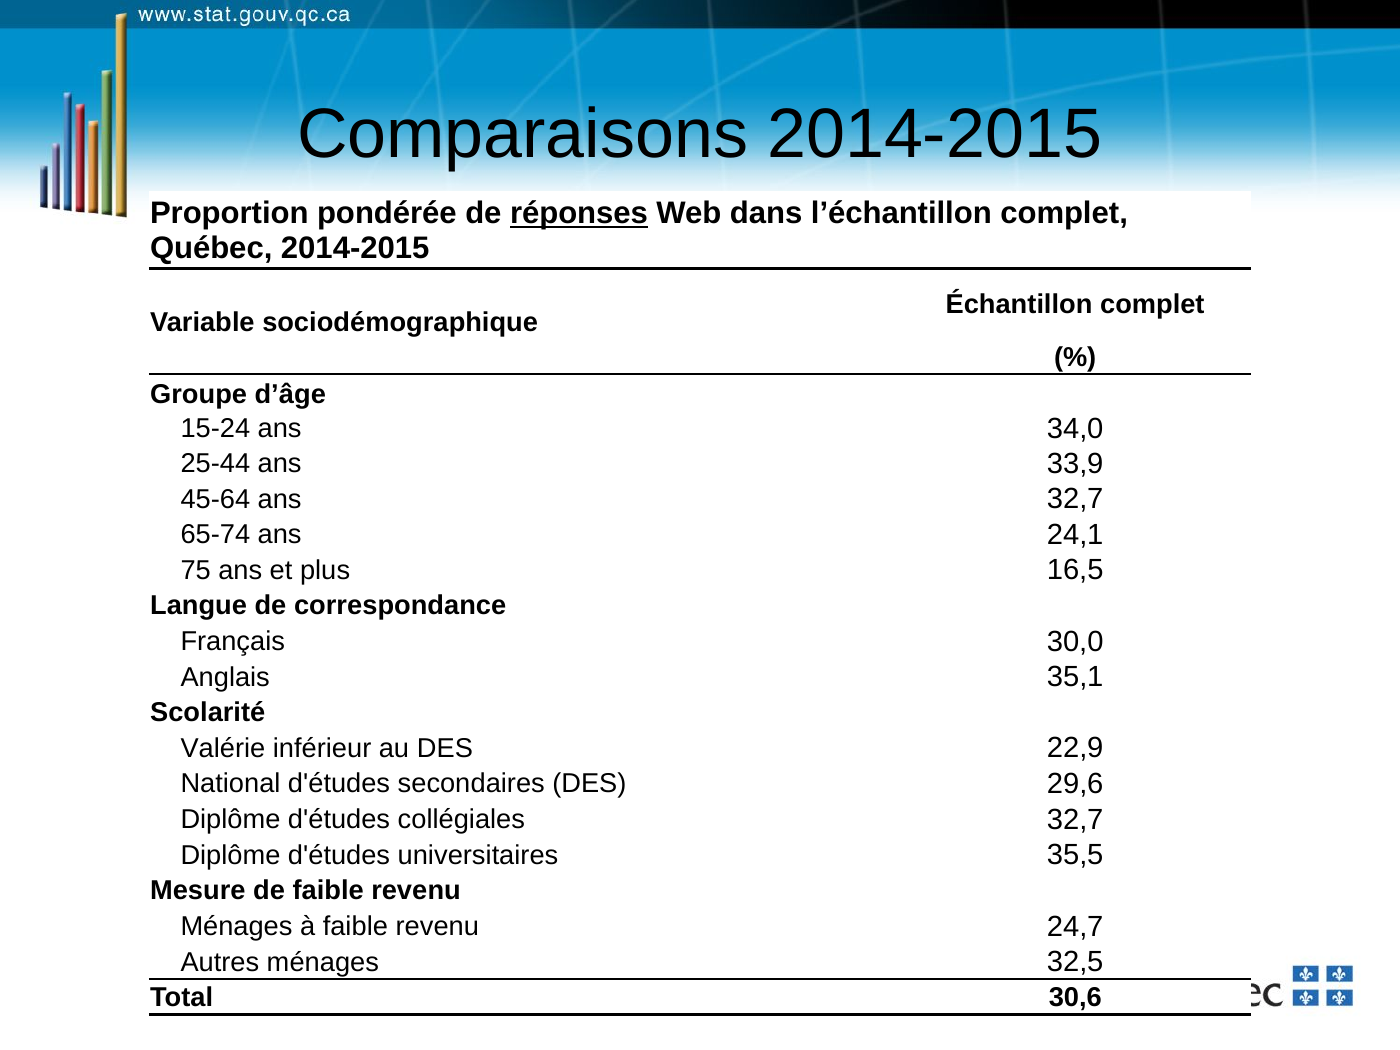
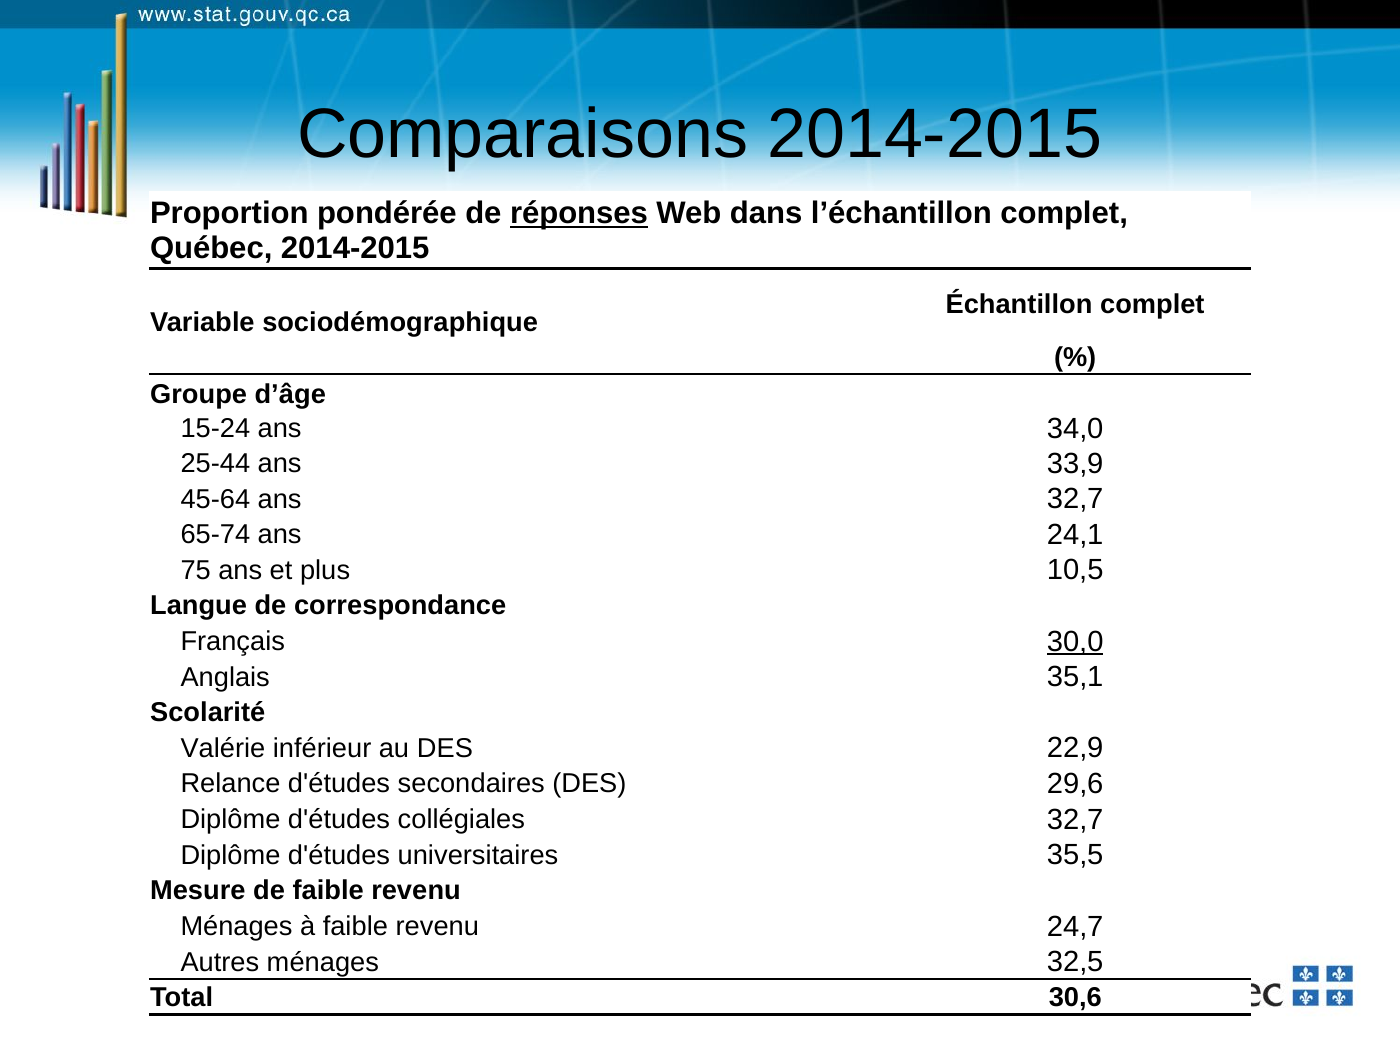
16,5: 16,5 -> 10,5
30,0 underline: none -> present
National: National -> Relance
